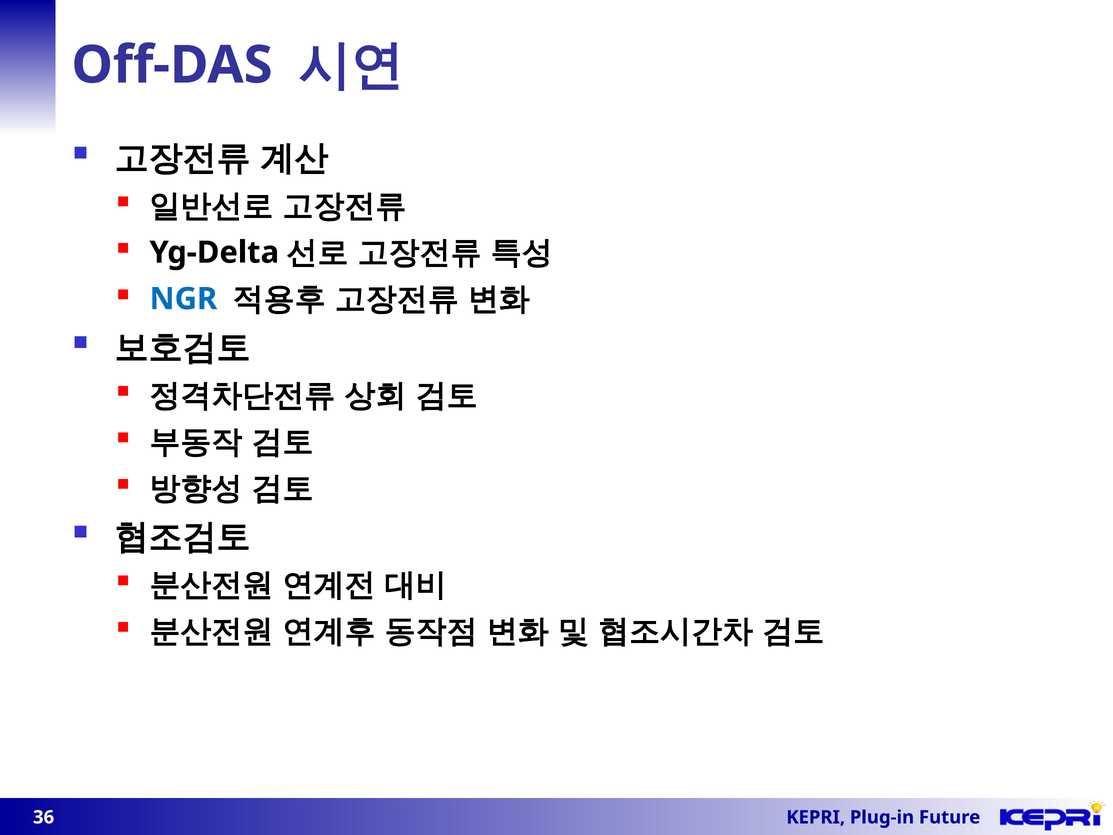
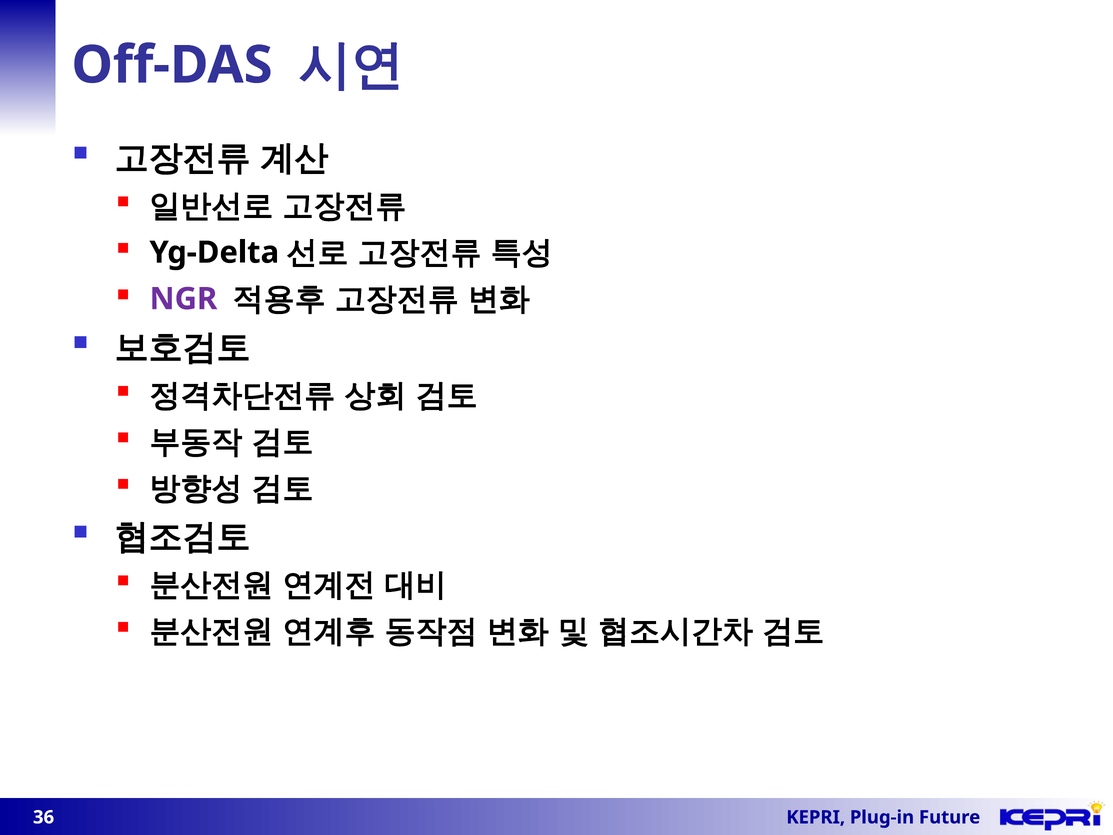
NGR colour: blue -> purple
